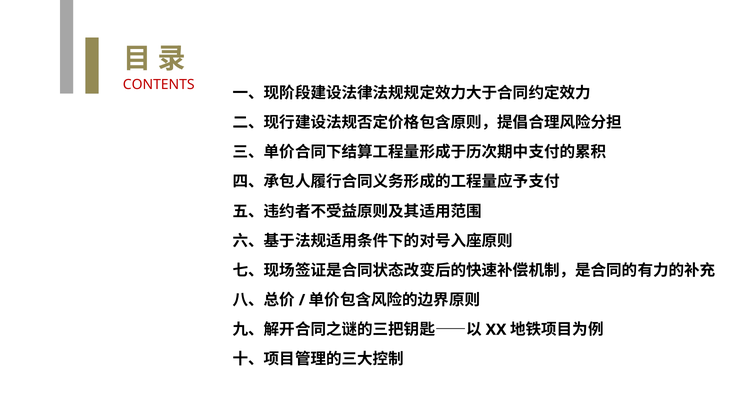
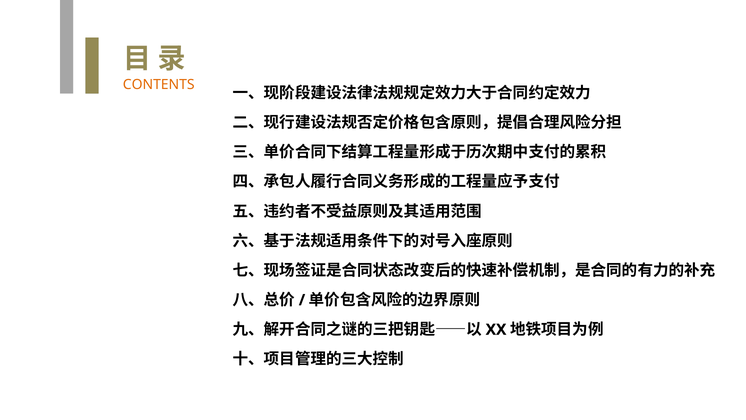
CONTENTS colour: red -> orange
